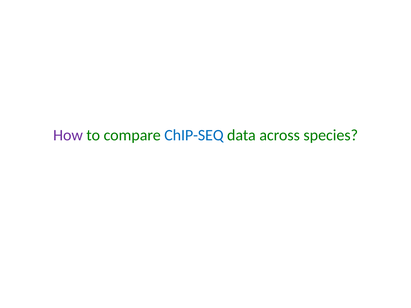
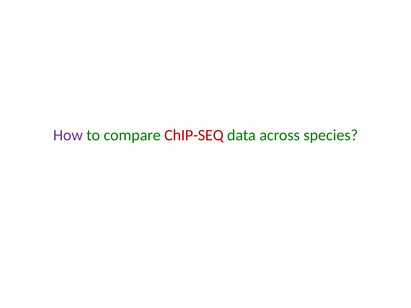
ChIP-SEQ colour: blue -> red
